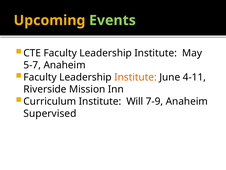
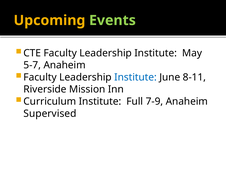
Institute at (136, 77) colour: orange -> blue
4-11: 4-11 -> 8-11
Will: Will -> Full
